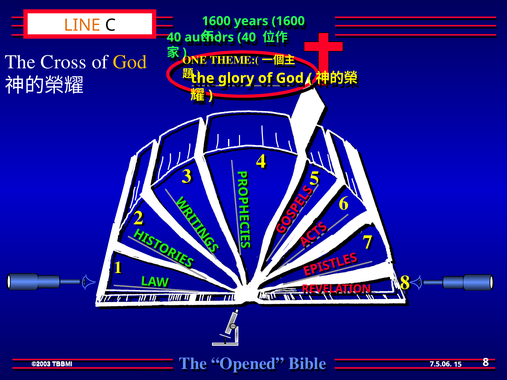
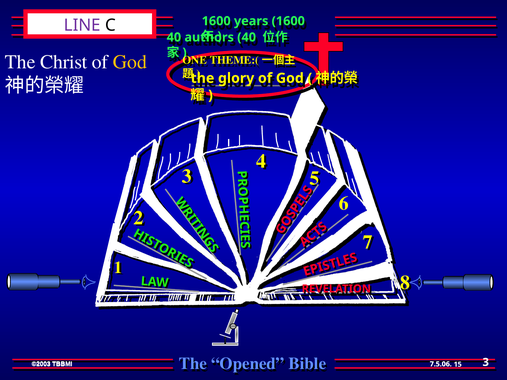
LINE colour: orange -> purple
Cross: Cross -> Christ
8 at (486, 362): 8 -> 3
